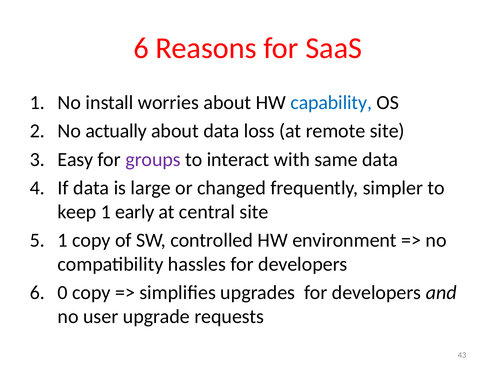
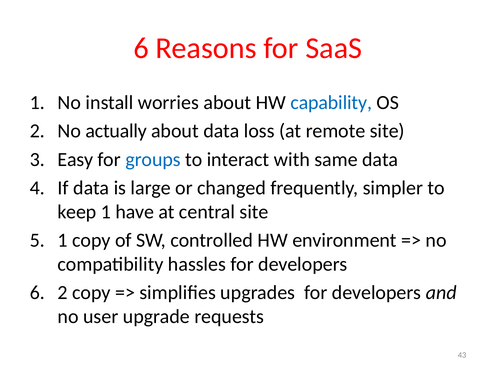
groups colour: purple -> blue
early: early -> have
6 0: 0 -> 2
